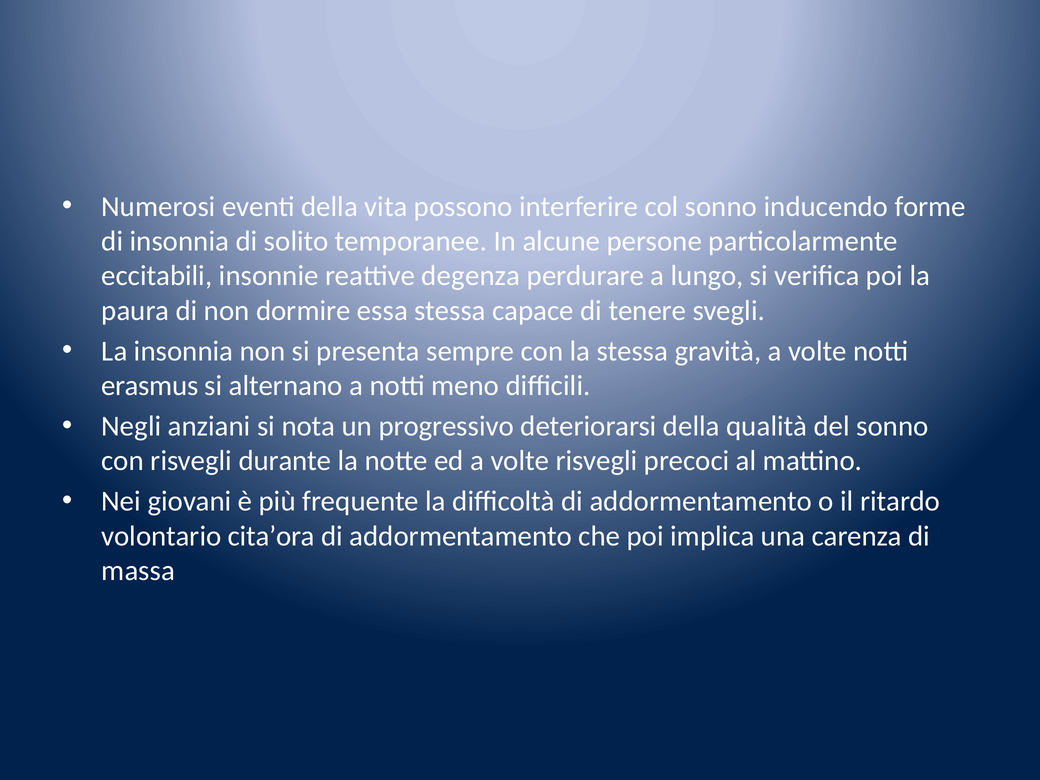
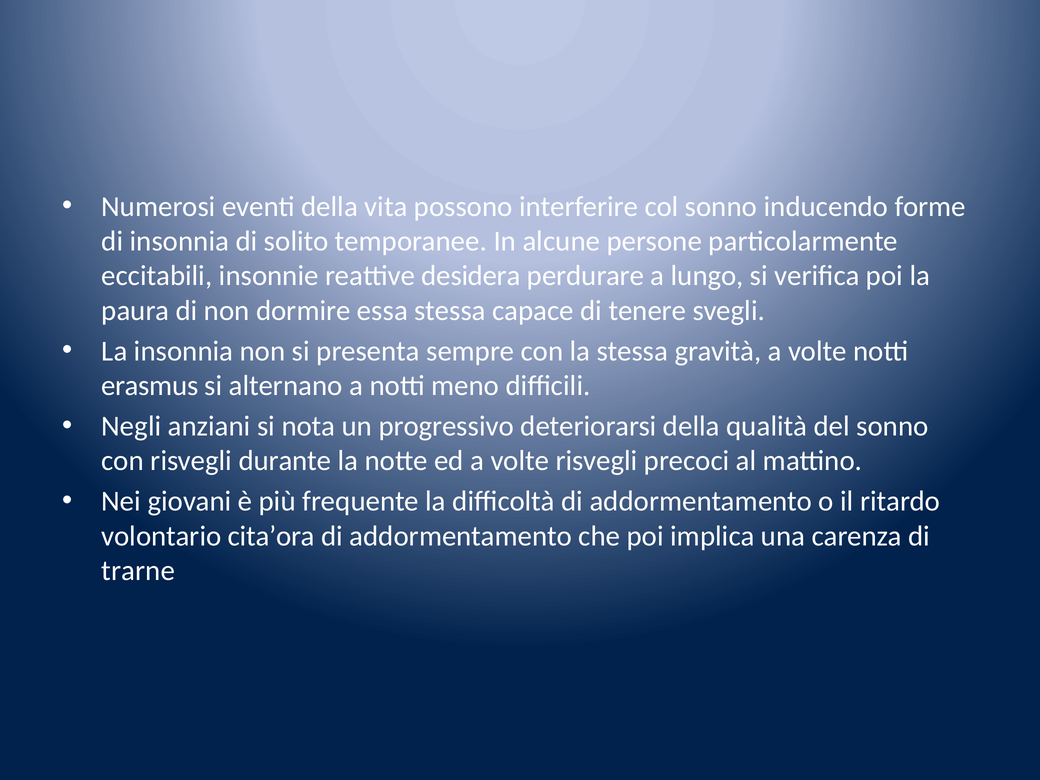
degenza: degenza -> desidera
massa: massa -> trarne
